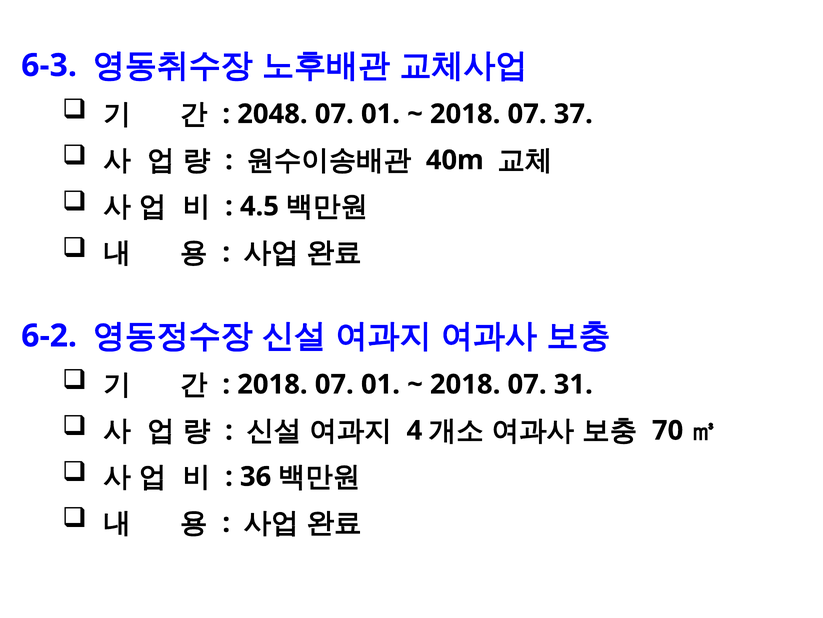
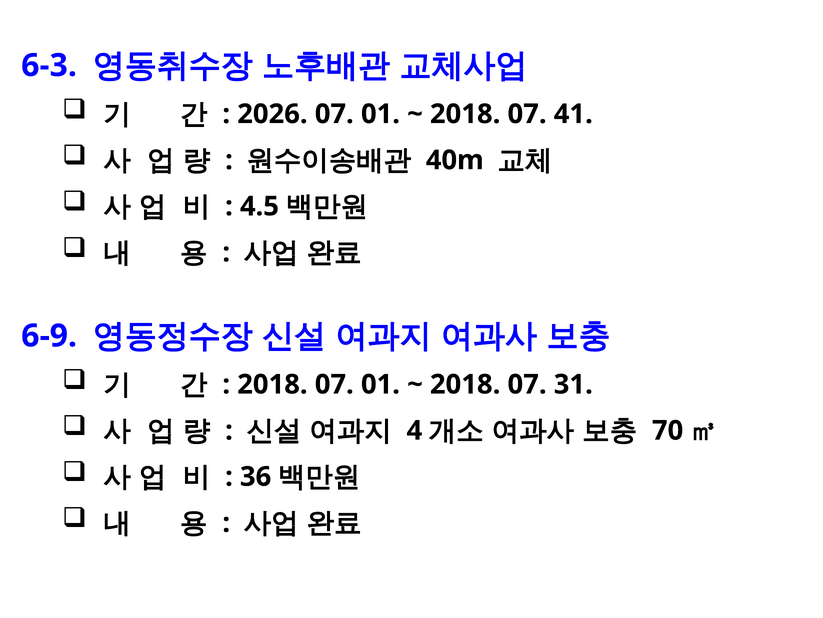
2048: 2048 -> 2026
37: 37 -> 41
6-2: 6-2 -> 6-9
